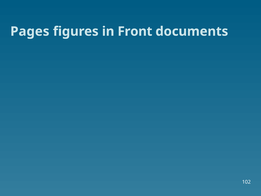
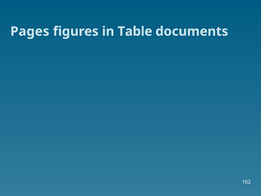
Front: Front -> Table
